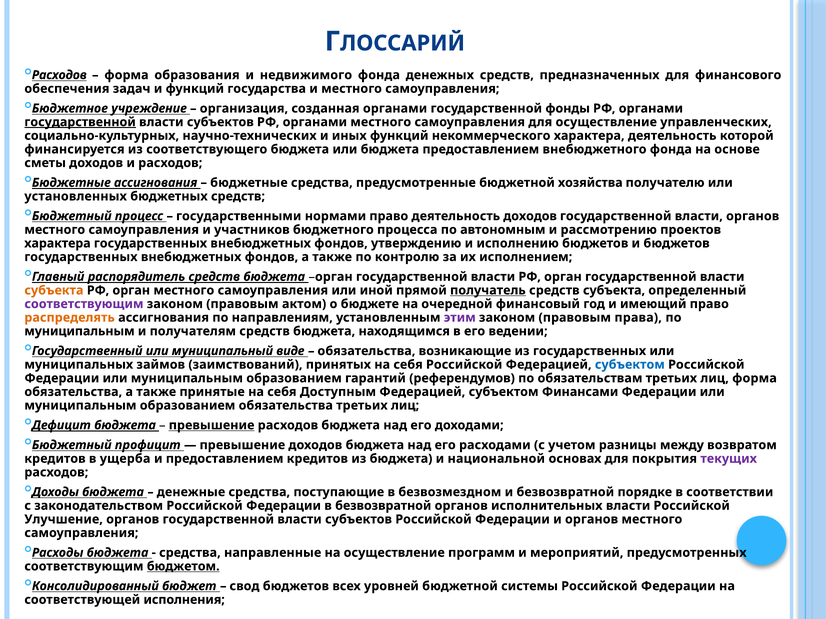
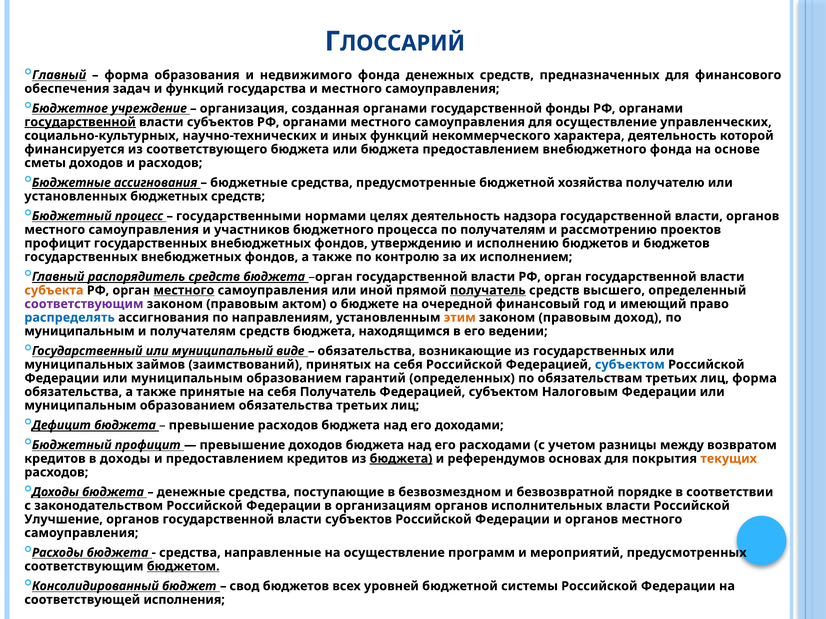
Расходов at (59, 75): Расходов -> Главный
нормами право: право -> целях
деятельность доходов: доходов -> надзора
по автономным: автономным -> получателям
характера at (57, 244): характера -> профицит
местного at (184, 291) underline: none -> present
средств субъекта: субъекта -> высшего
распределять colour: orange -> blue
этим colour: purple -> orange
права: права -> доход
референдумов: референдумов -> определенных
себя Доступным: Доступным -> Получатель
Финансами: Финансами -> Налоговым
превышение at (212, 426) underline: present -> none
в ущерба: ущерба -> доходы
бюджета at (401, 459) underline: none -> present
национальной: национальной -> референдумов
текущих colour: purple -> orange
в безвозвратной: безвозвратной -> организациям
